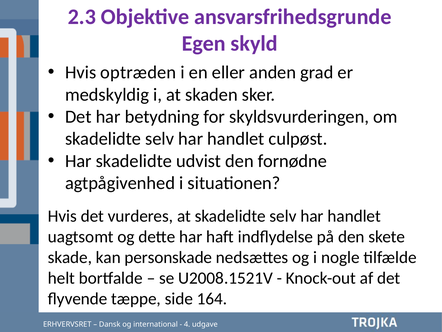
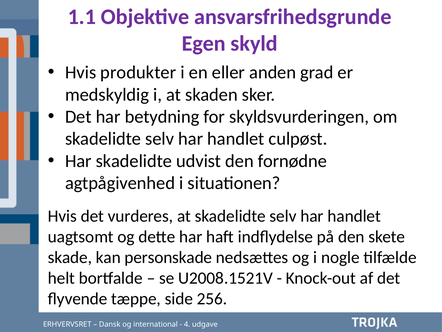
2.3: 2.3 -> 1.1
optræden: optræden -> produkter
164: 164 -> 256
